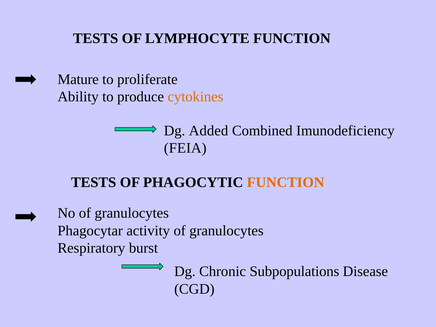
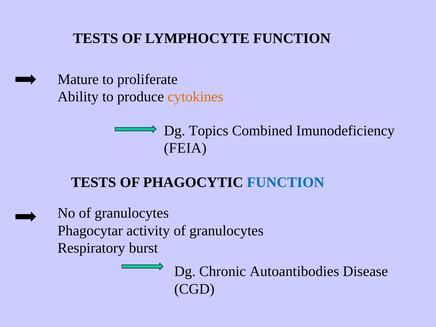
Added: Added -> Topics
FUNCTION at (286, 182) colour: orange -> blue
Subpopulations: Subpopulations -> Autoantibodies
